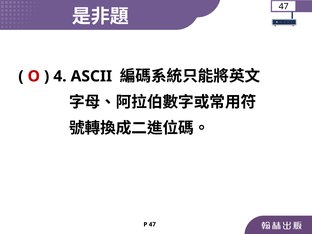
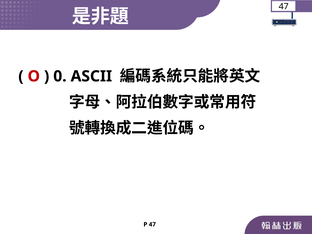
4: 4 -> 0
